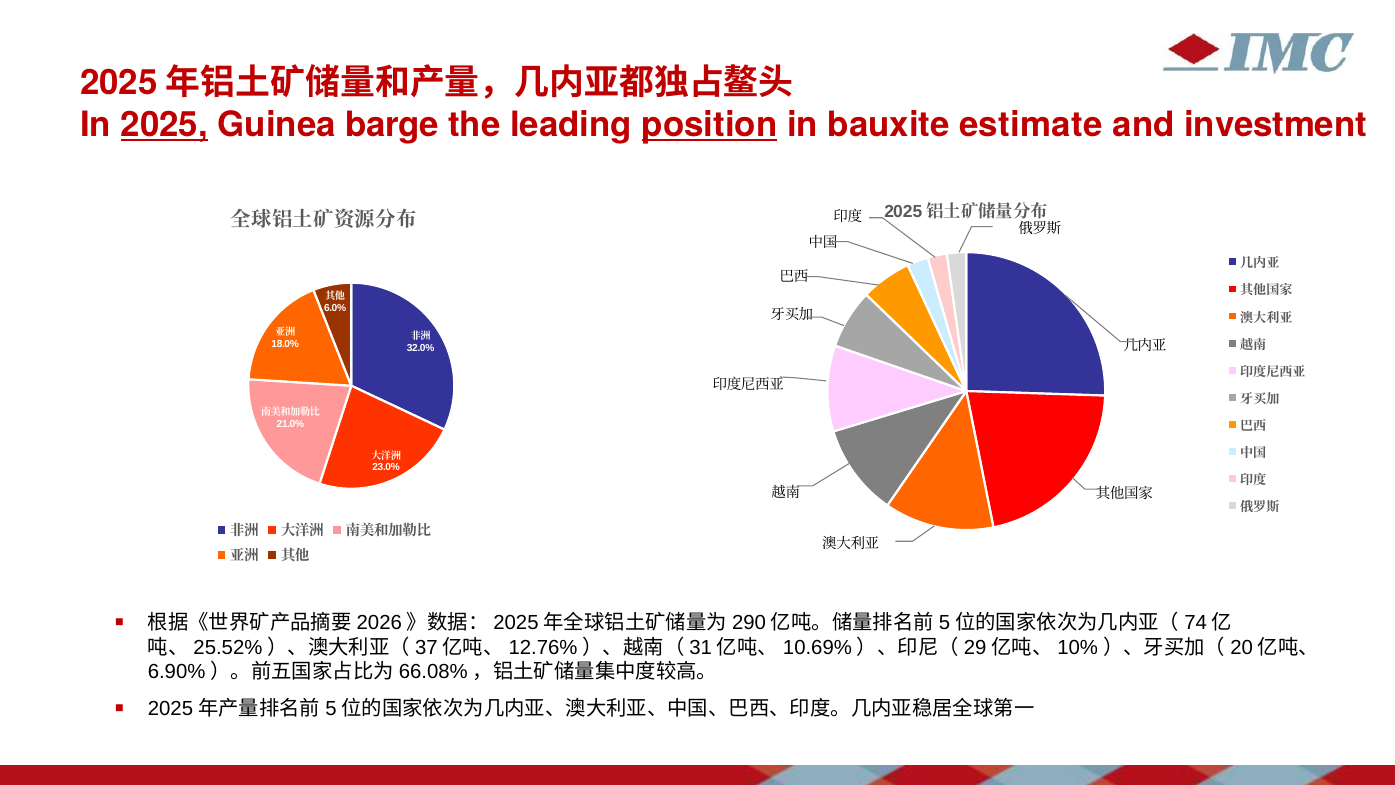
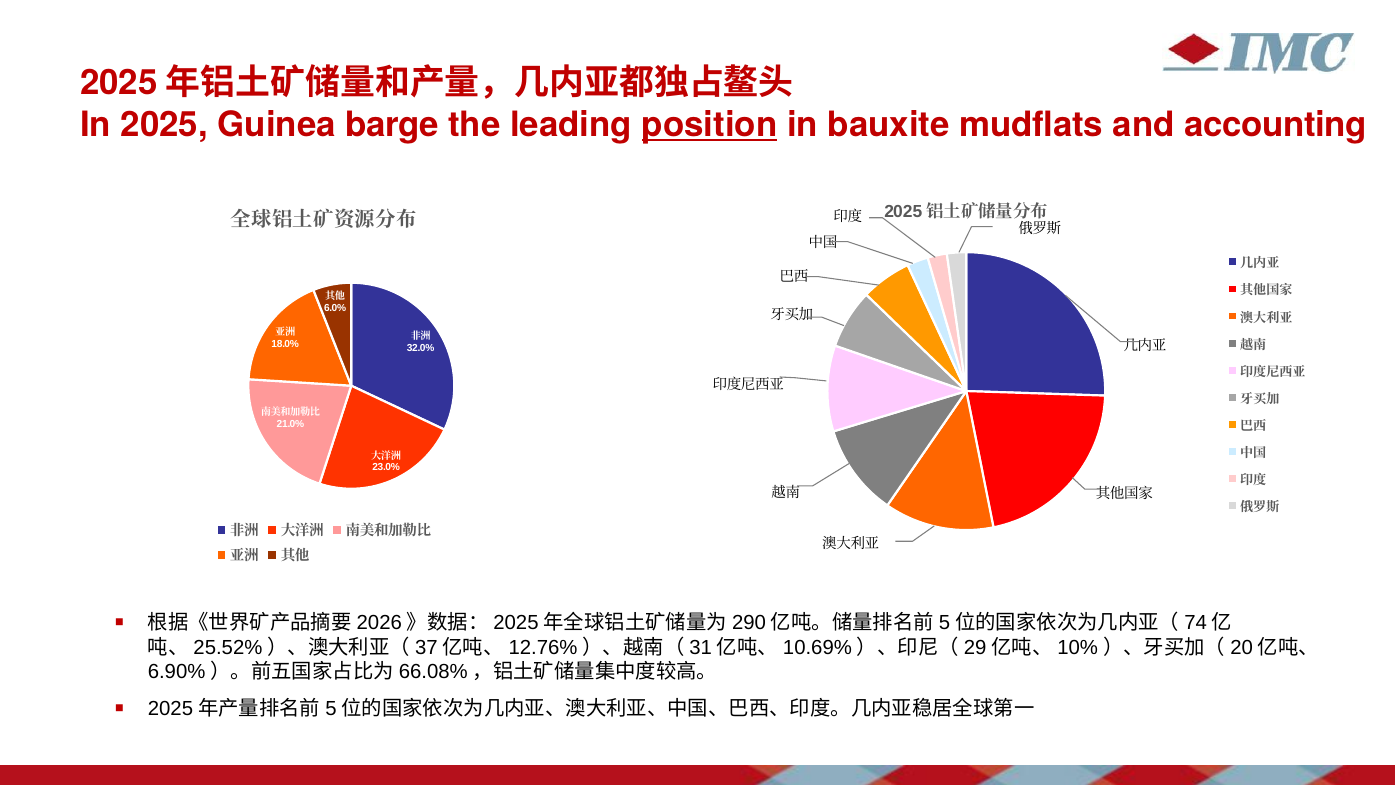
2025 underline: present -> none
estimate: estimate -> mudflats
investment: investment -> accounting
